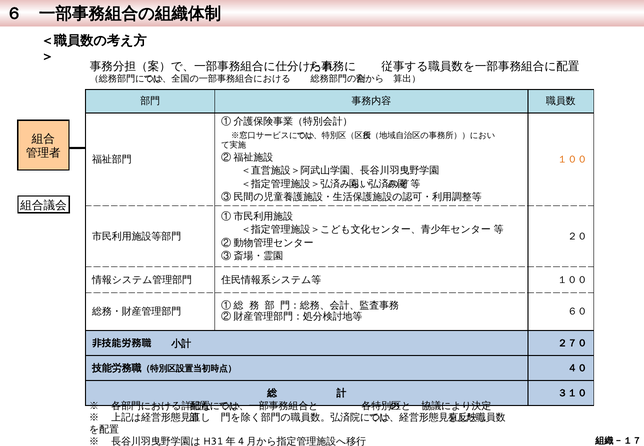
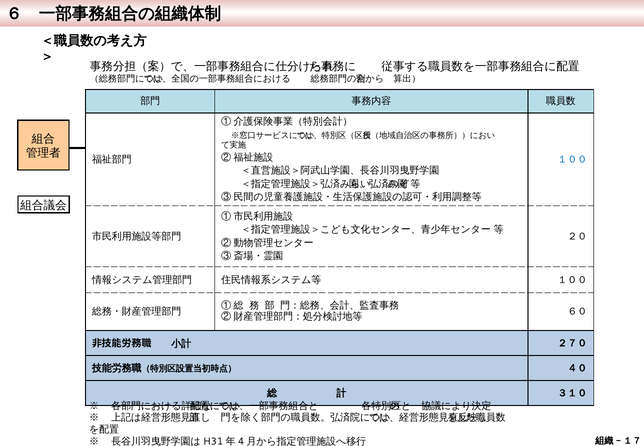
１００ at (572, 159) colour: orange -> blue
